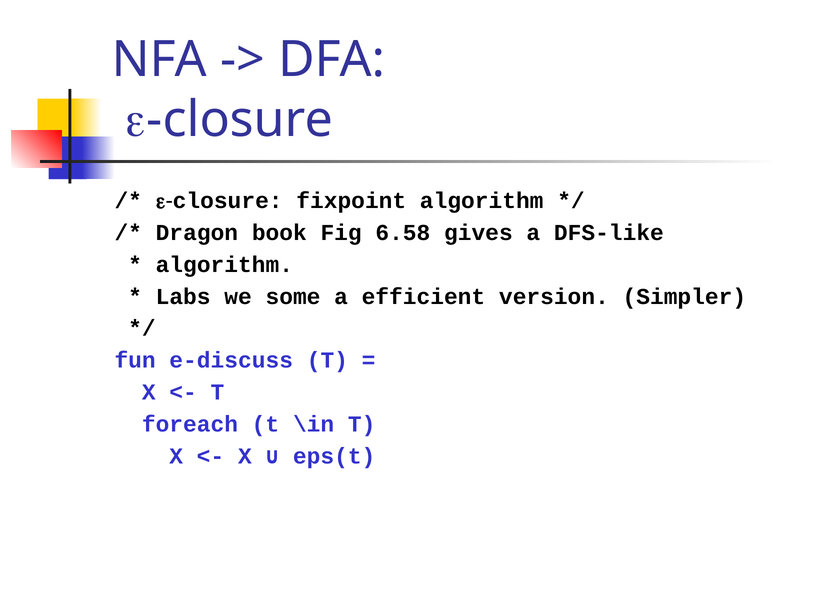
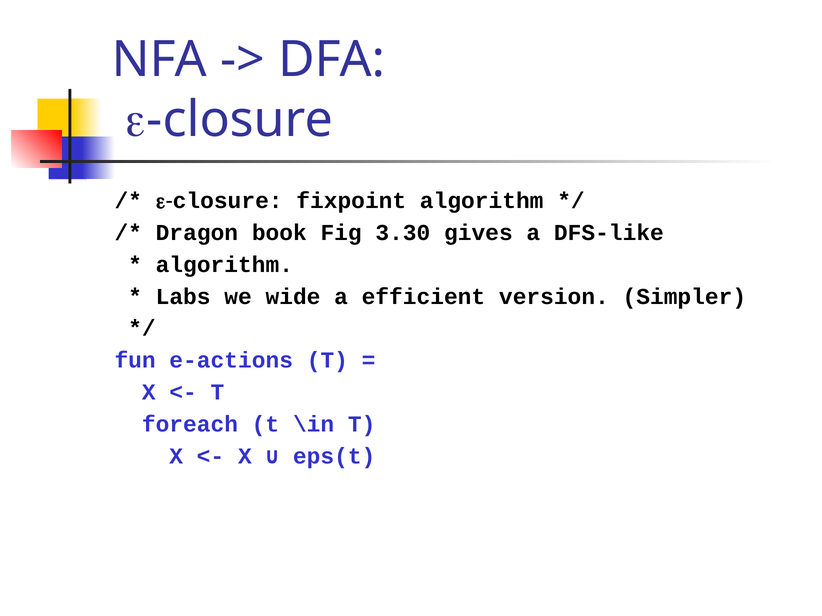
6.58: 6.58 -> 3.30
some: some -> wide
e-discuss: e-discuss -> e-actions
